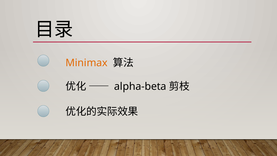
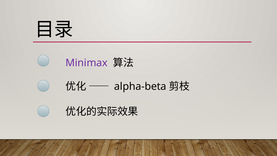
Minimax colour: orange -> purple
